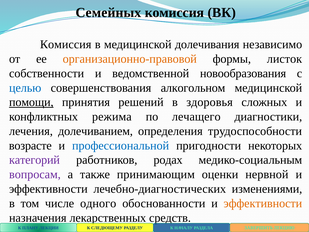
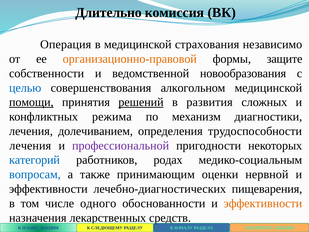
Семейных: Семейных -> Длительно
Комиссия at (66, 44): Комиссия -> Операция
долечивания: долечивания -> страхования
листок: листок -> защите
решений underline: none -> present
здоровья: здоровья -> развития
лечащего: лечащего -> механизм
возрасте at (30, 145): возрасте -> лечения
профессиональной colour: blue -> purple
категорий colour: purple -> blue
вопросам colour: purple -> blue
изменениями: изменениями -> пищеварения
